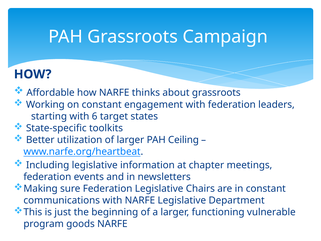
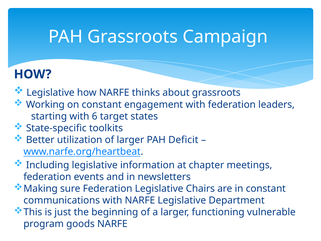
Affordable at (51, 93): Affordable -> Legislative
Ceiling: Ceiling -> Deficit
